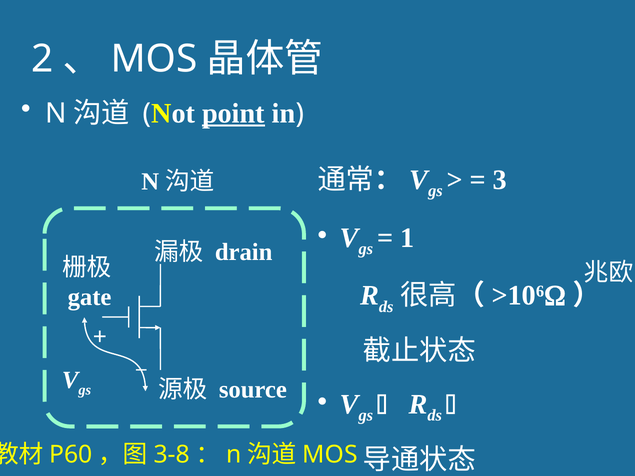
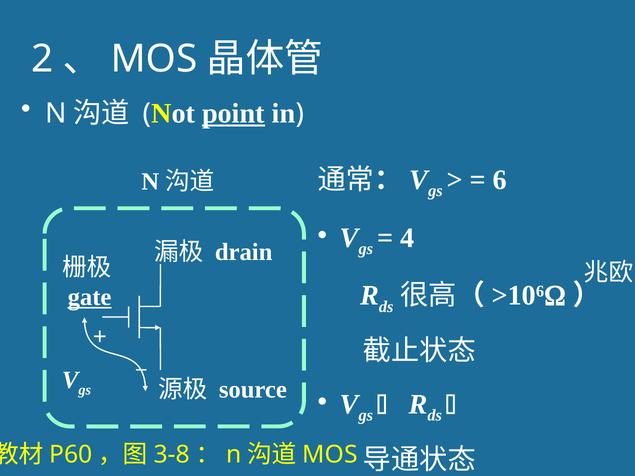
3: 3 -> 6
1: 1 -> 4
gate underline: none -> present
